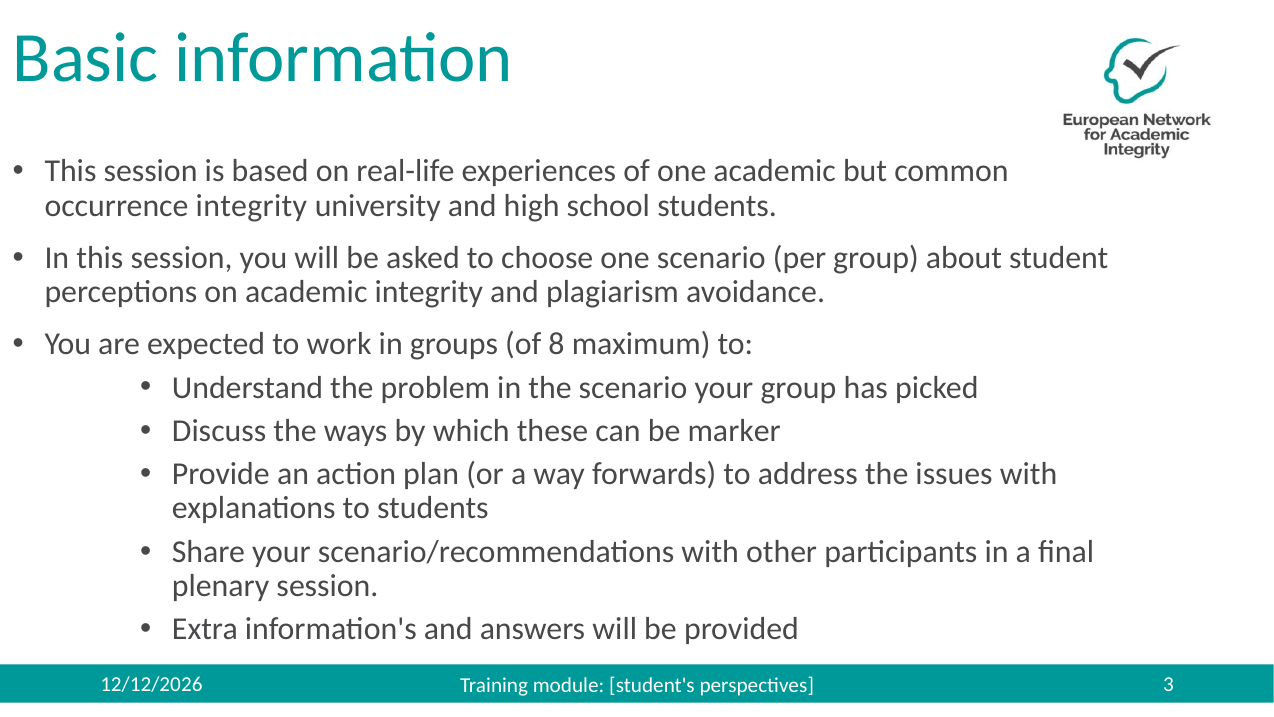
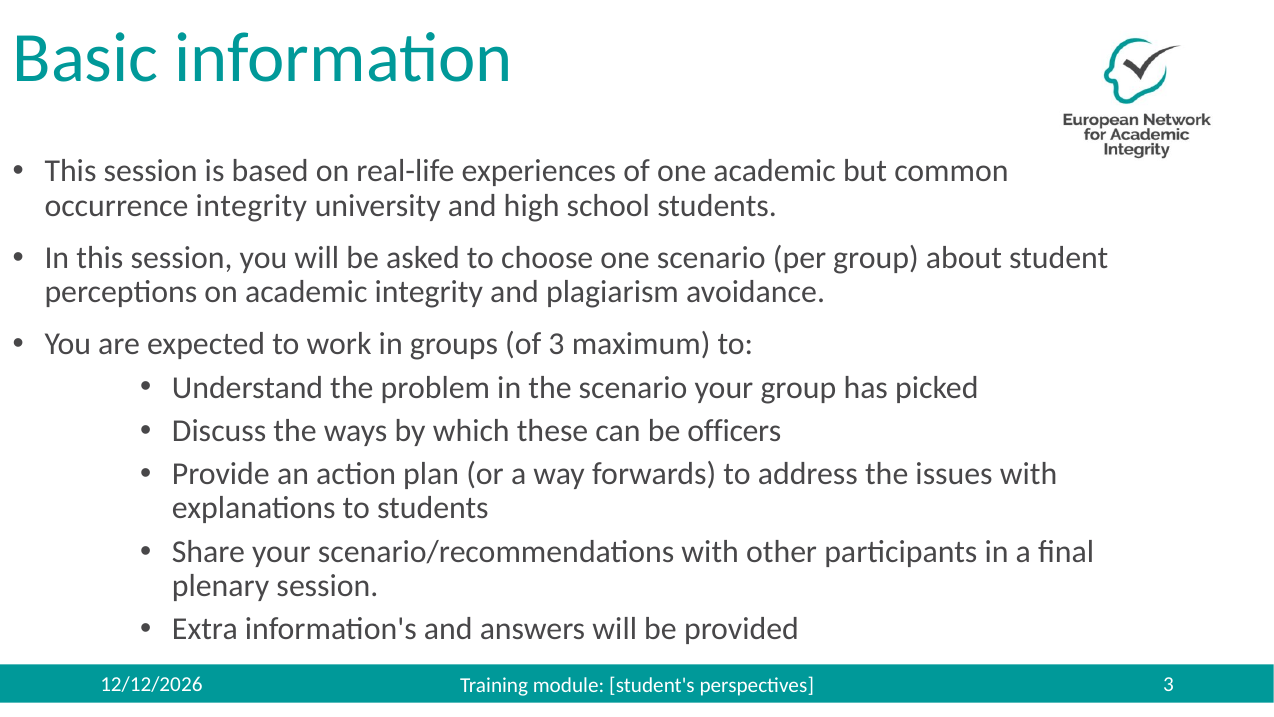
of 8: 8 -> 3
marker: marker -> officers
